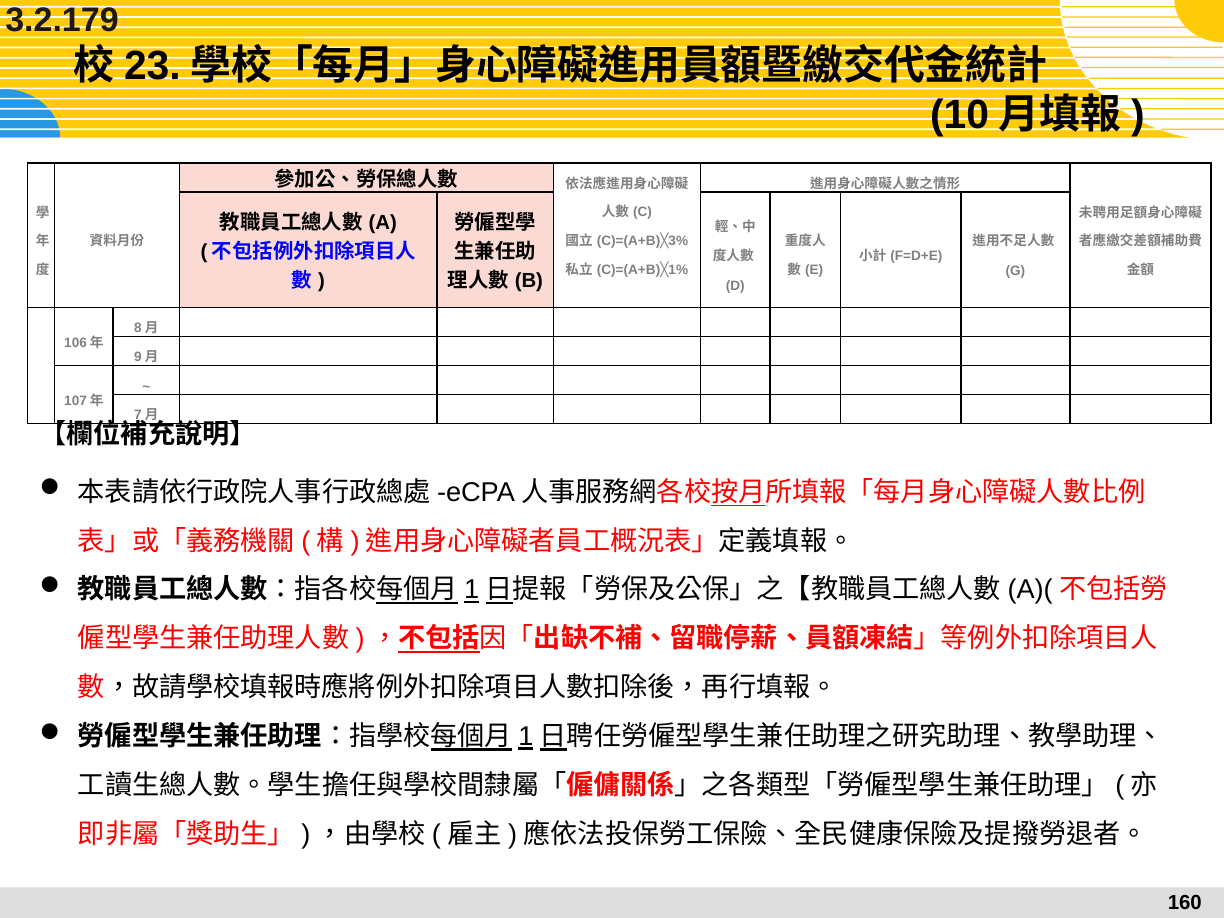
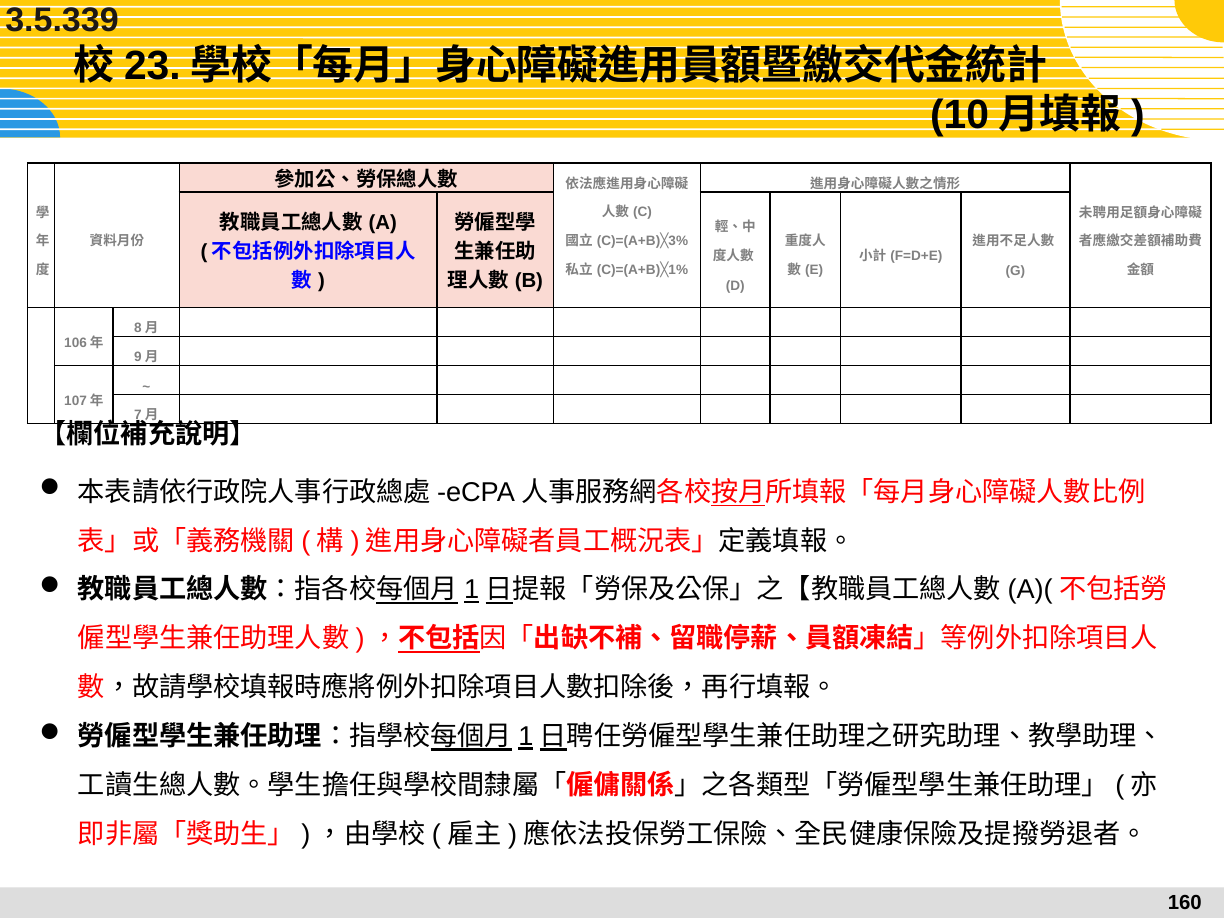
3.2.179: 3.2.179 -> 3.5.339
